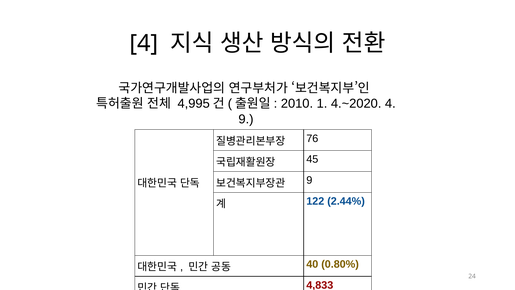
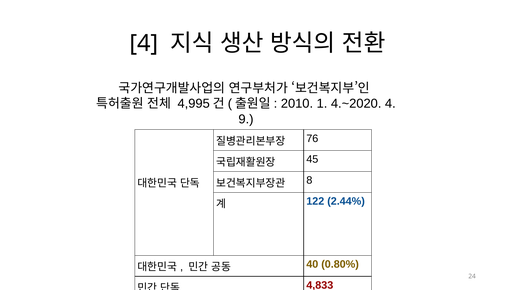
9 at (309, 180): 9 -> 8
